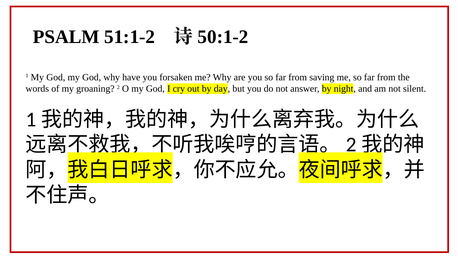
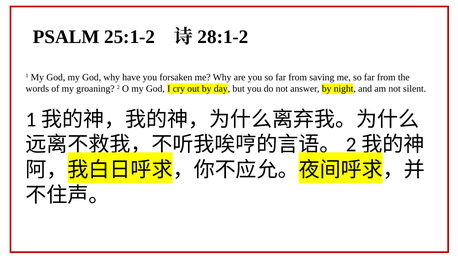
51:1-2: 51:1-2 -> 25:1-2
50:1-2: 50:1-2 -> 28:1-2
